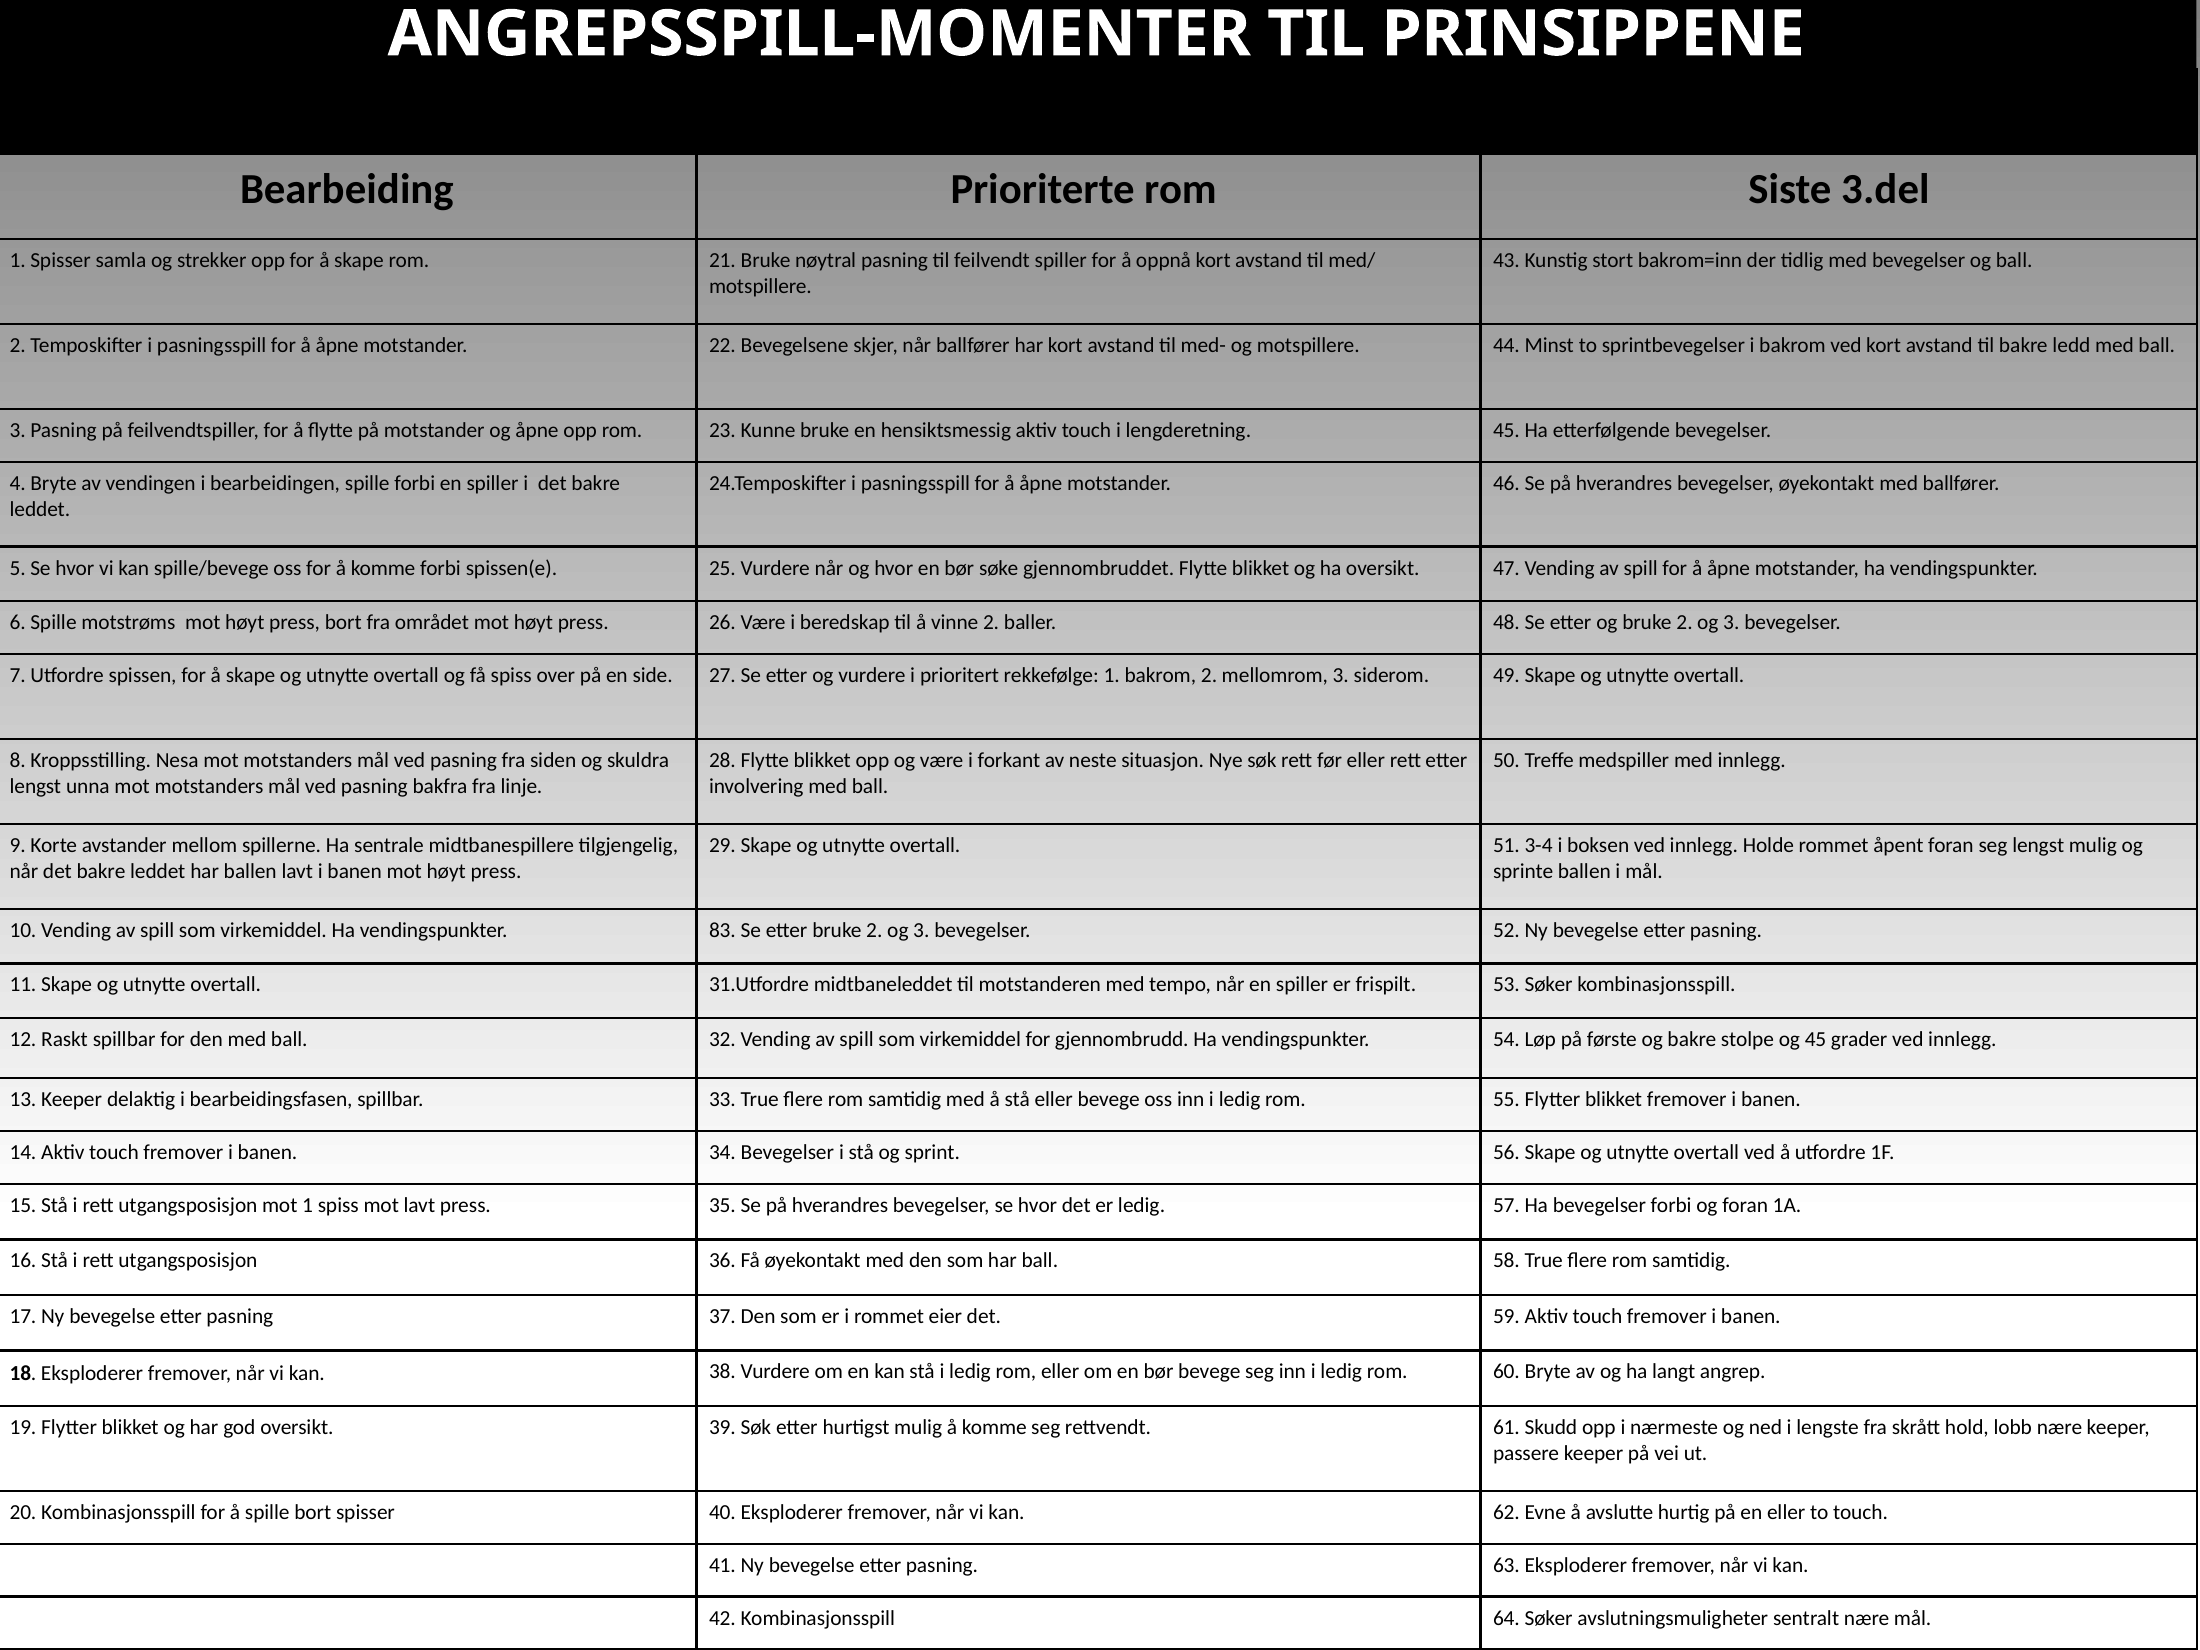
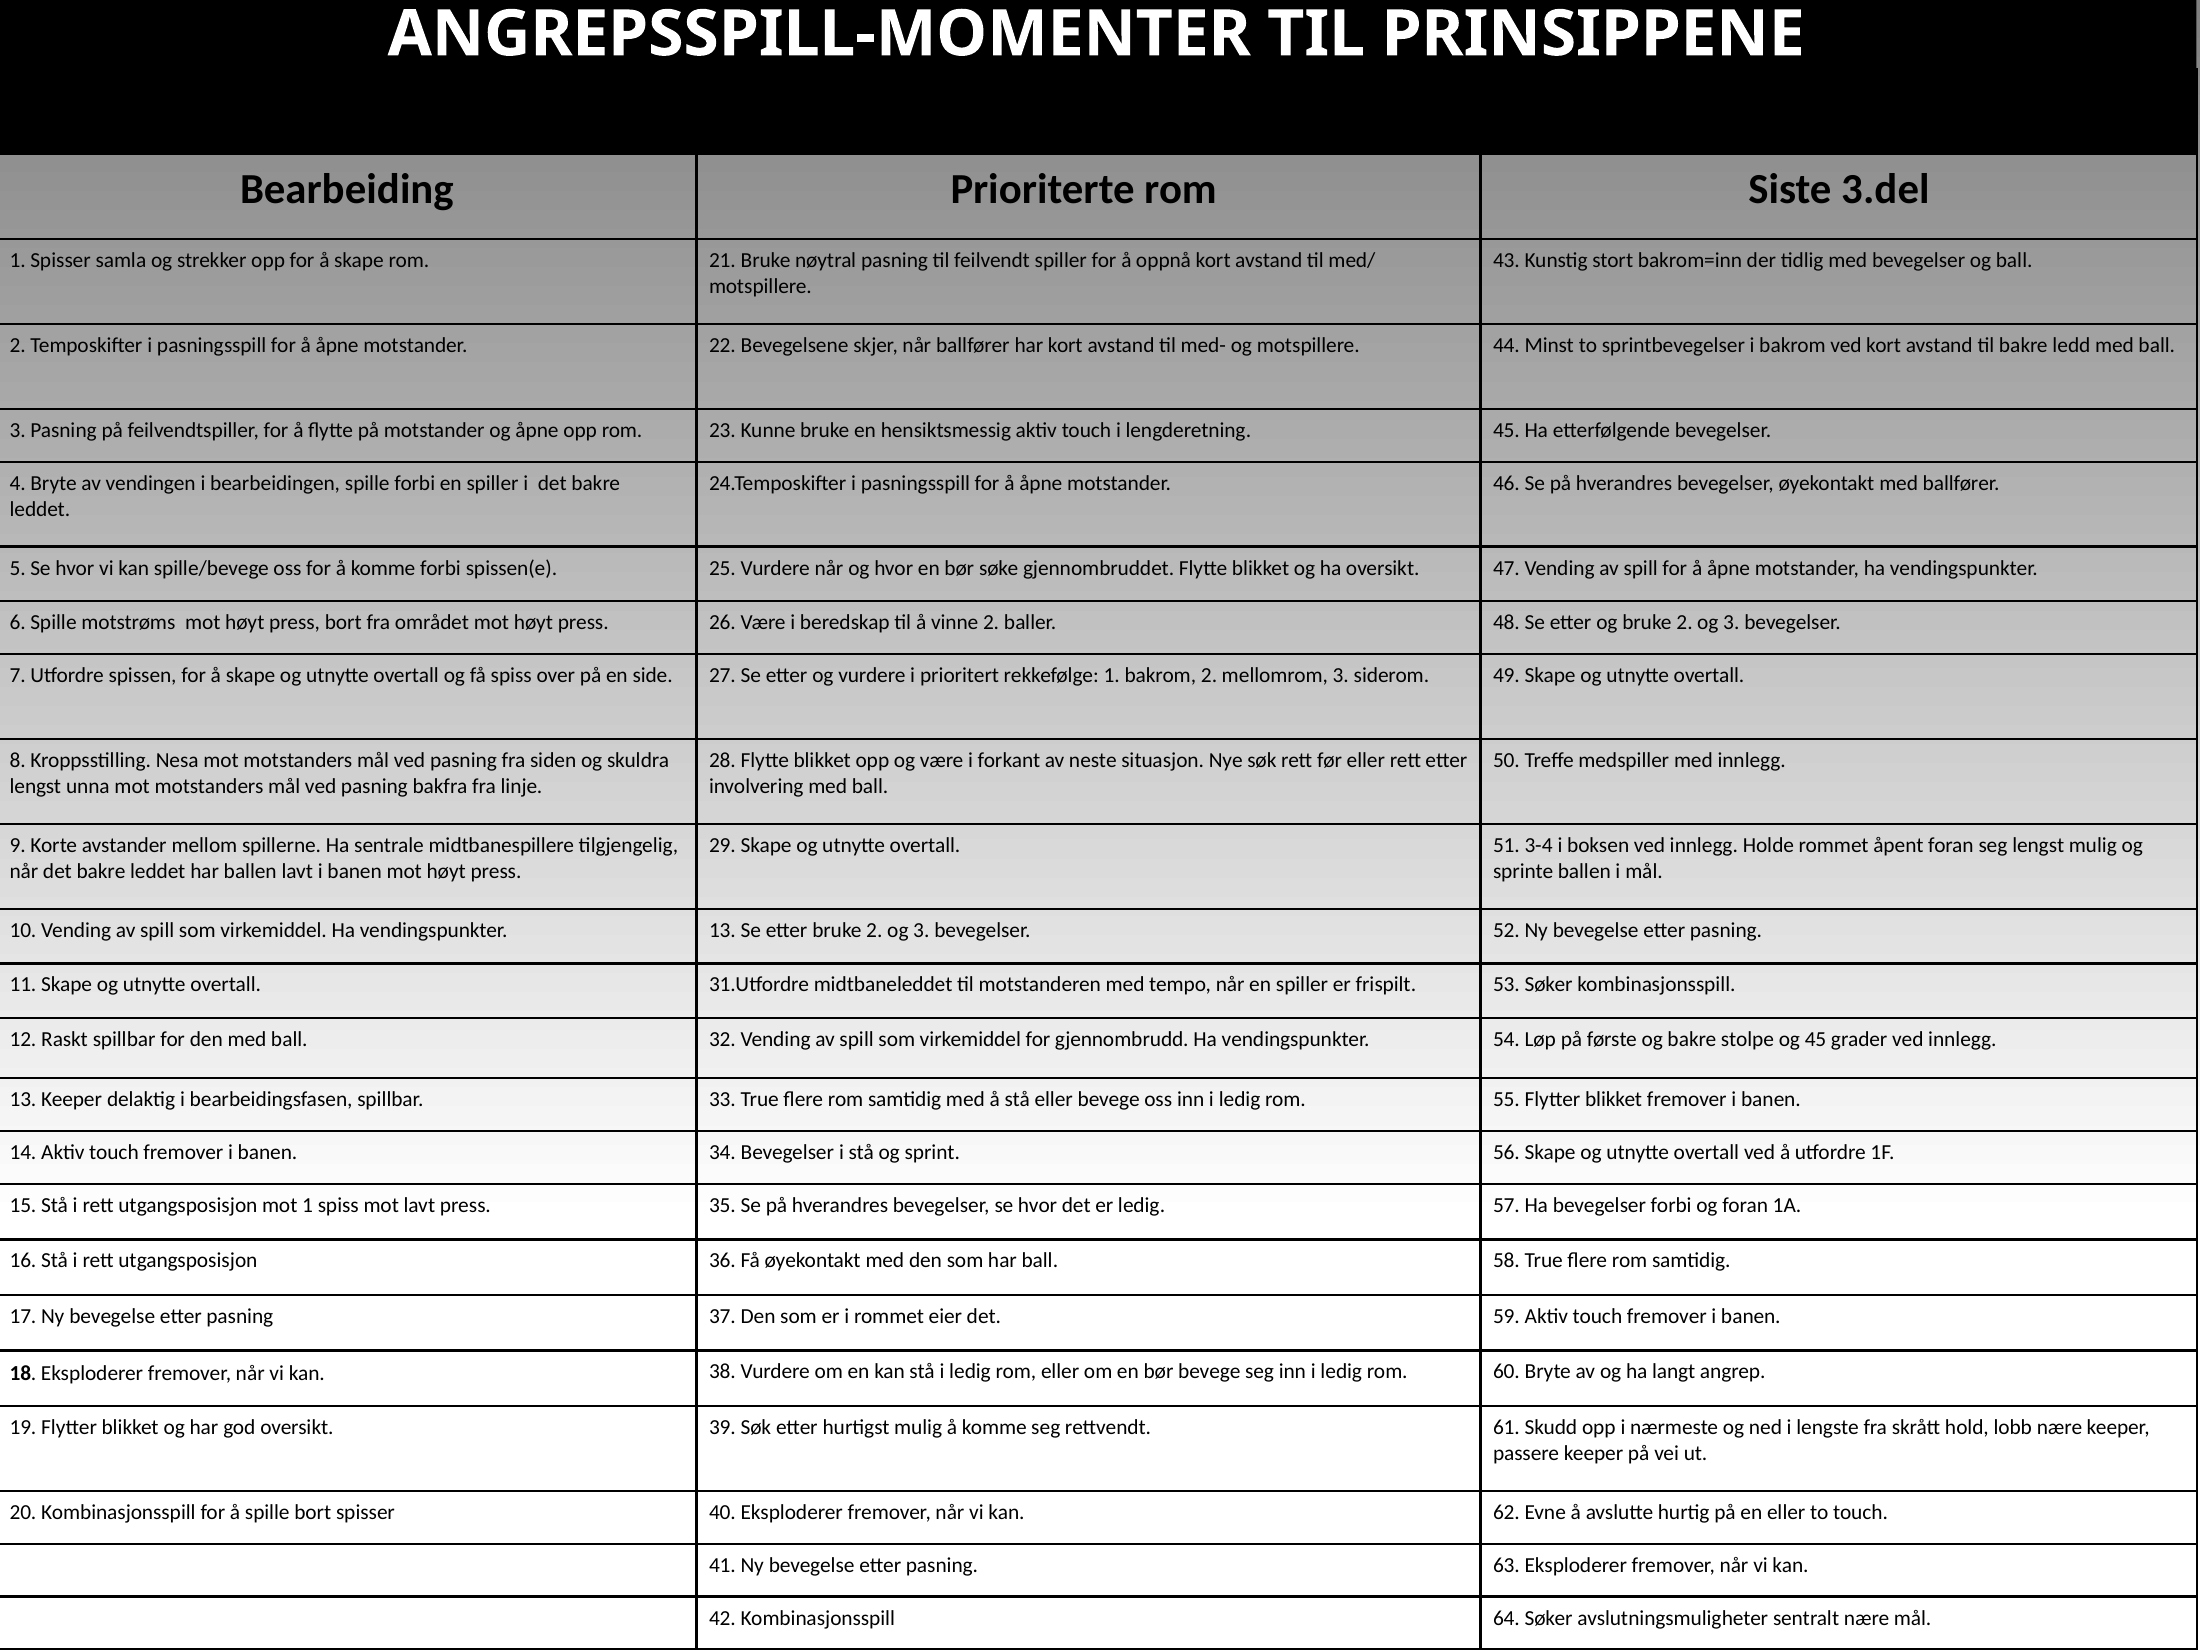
vendingspunkter 83: 83 -> 13
